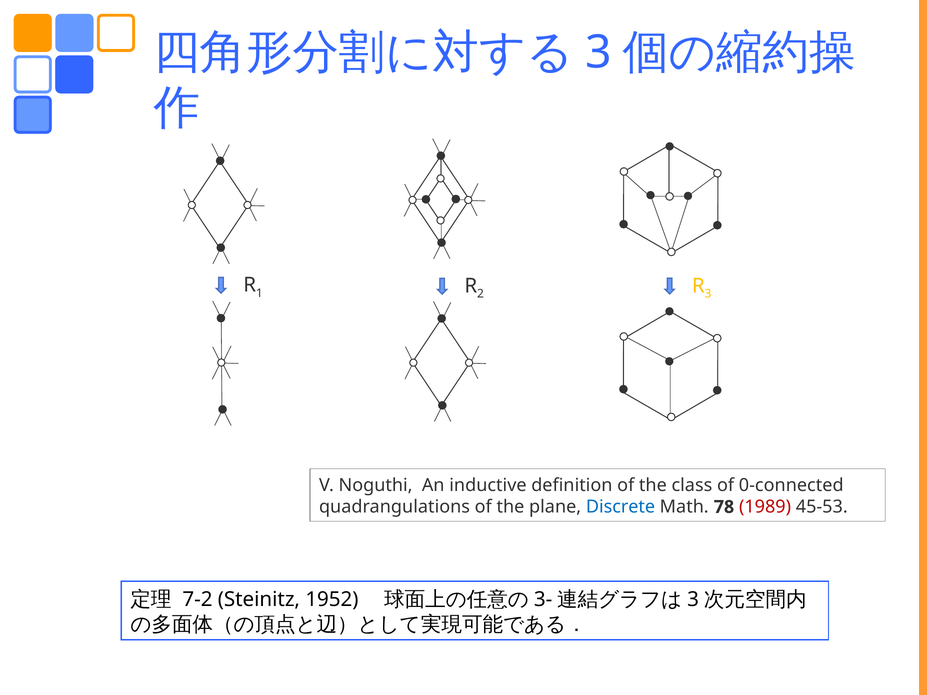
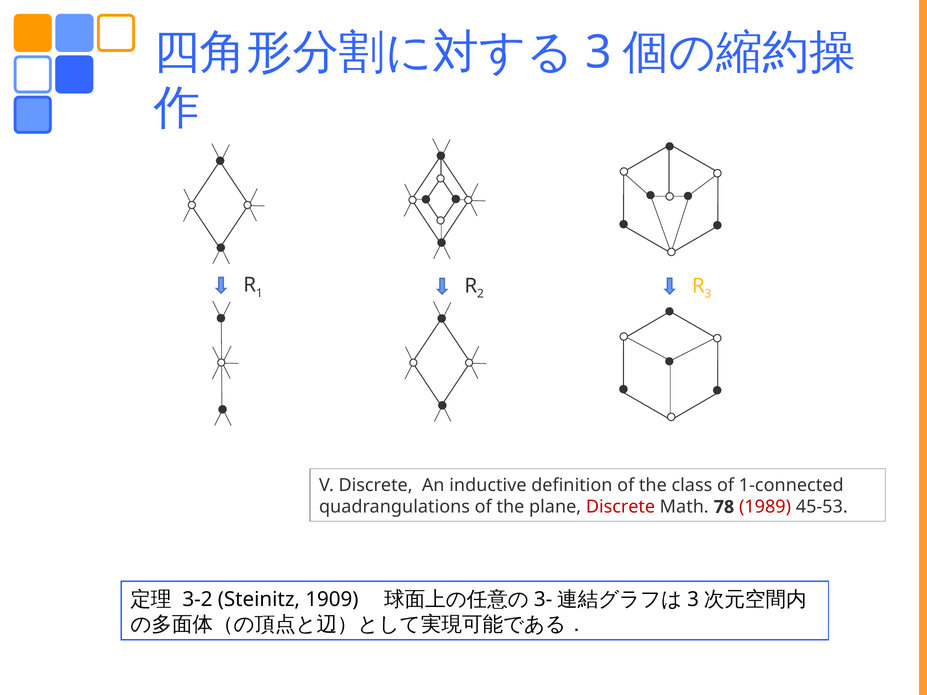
V Noguthi: Noguthi -> Discrete
0-connected: 0-connected -> 1-connected
Discrete at (620, 507) colour: blue -> red
7-2: 7-2 -> 3-2
1952: 1952 -> 1909
